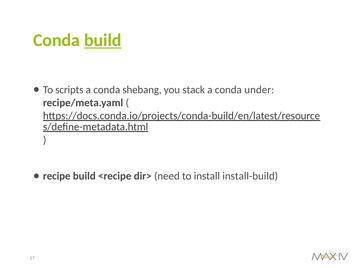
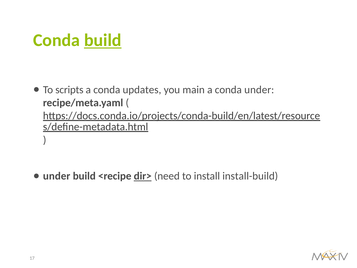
shebang: shebang -> updates
stack: stack -> main
recipe at (57, 176): recipe -> under
dir> underline: none -> present
